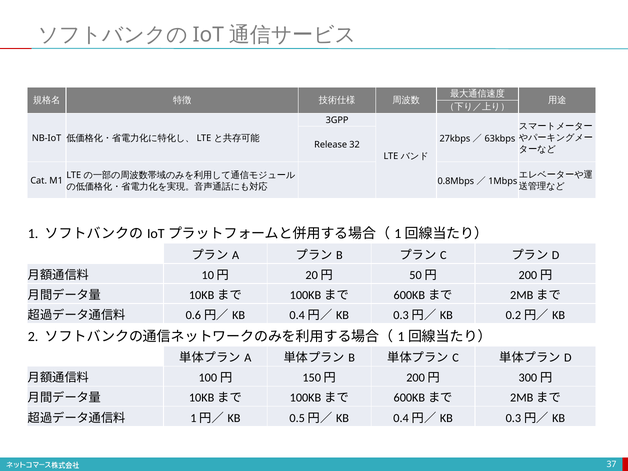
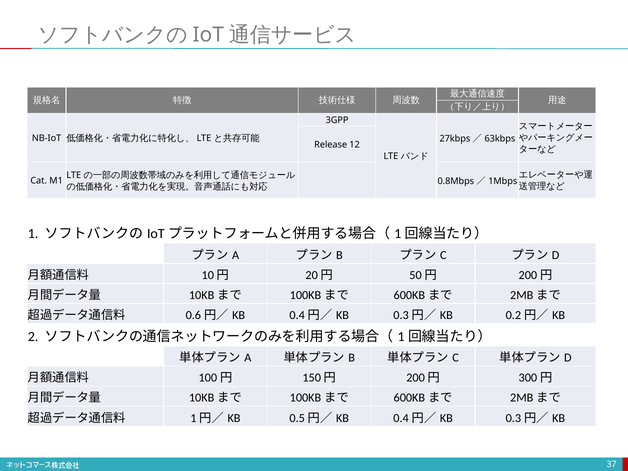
32: 32 -> 12
